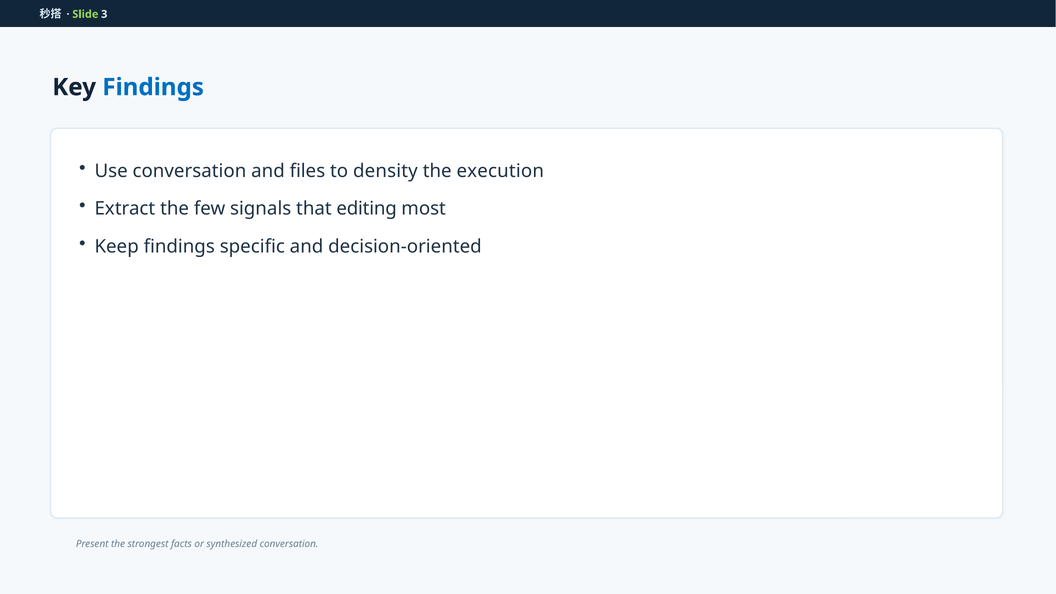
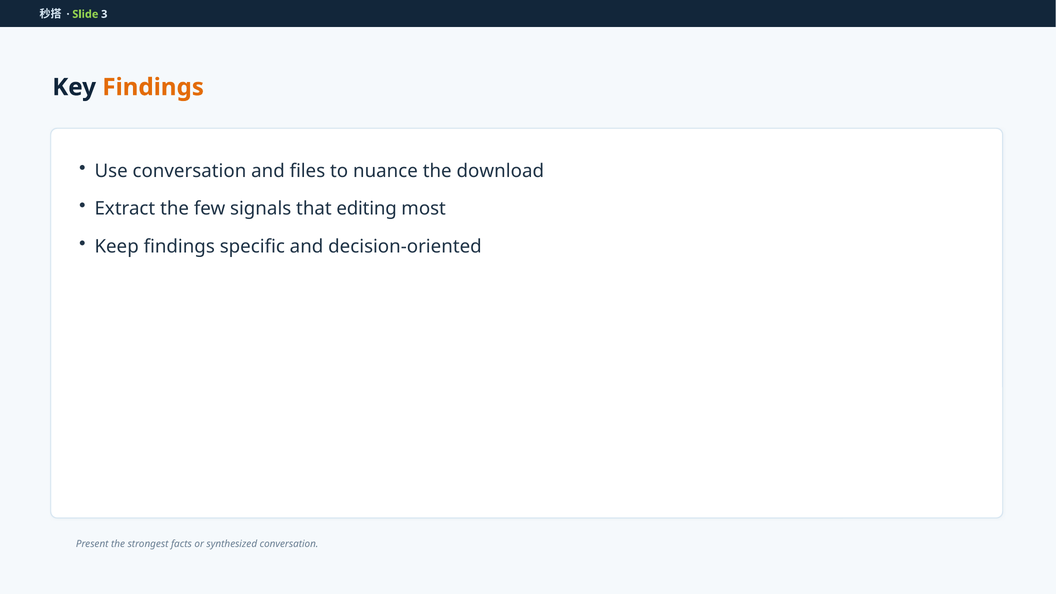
Findings at (153, 87) colour: blue -> orange
density: density -> nuance
execution: execution -> download
